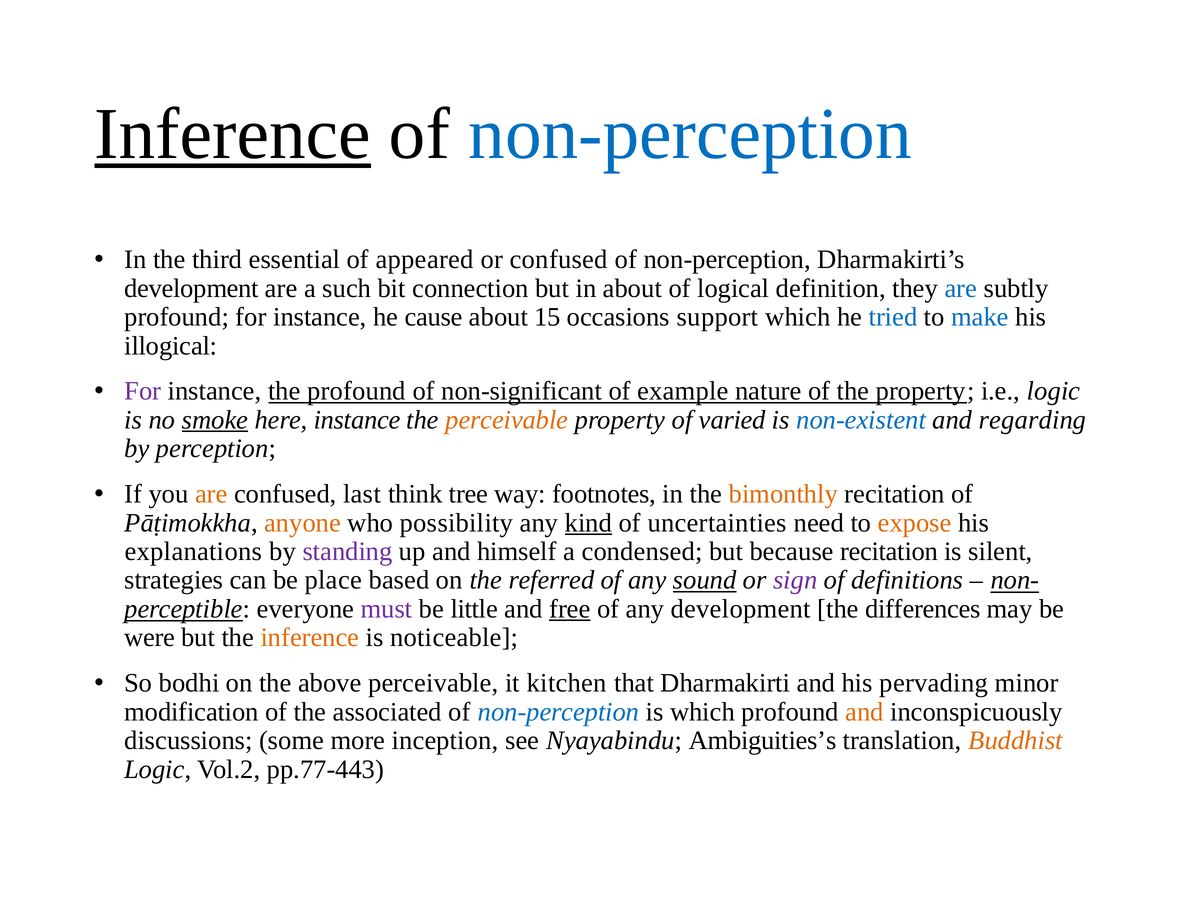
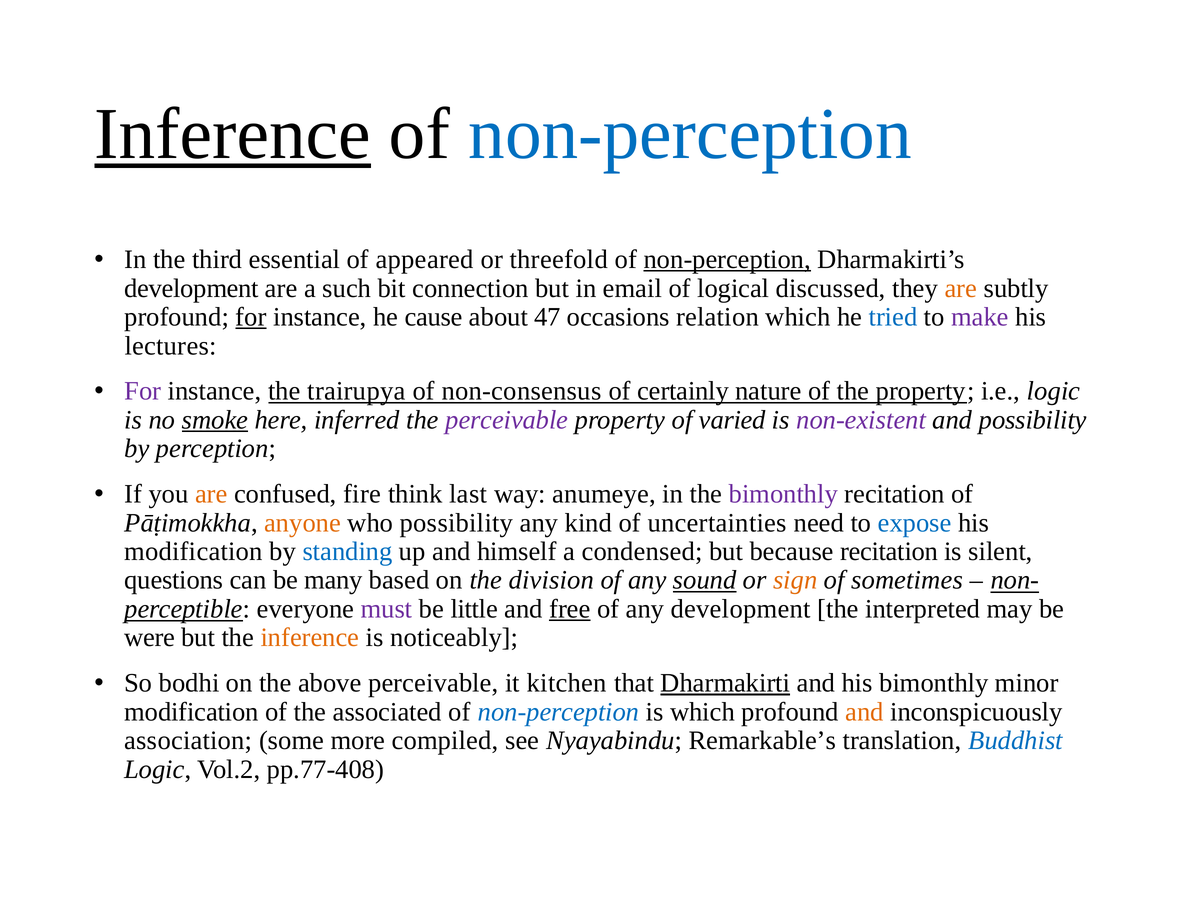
or confused: confused -> threefold
non-perception at (727, 260) underline: none -> present
in about: about -> email
definition: definition -> discussed
are at (961, 288) colour: blue -> orange
for at (251, 317) underline: none -> present
15: 15 -> 47
support: support -> relation
make colour: blue -> purple
illogical: illogical -> lectures
the profound: profound -> trairupya
non-significant: non-significant -> non-consensus
example: example -> certainly
here instance: instance -> inferred
perceivable at (507, 420) colour: orange -> purple
non-existent colour: blue -> purple
and regarding: regarding -> possibility
last: last -> fire
tree: tree -> last
footnotes: footnotes -> anumeye
bimonthly at (783, 494) colour: orange -> purple
kind underline: present -> none
expose colour: orange -> blue
explanations at (193, 552): explanations -> modification
standing colour: purple -> blue
strategies: strategies -> questions
place: place -> many
referred: referred -> division
sign colour: purple -> orange
definitions: definitions -> sometimes
differences: differences -> interpreted
noticeable: noticeable -> noticeably
Dharmakirti underline: none -> present
his pervading: pervading -> bimonthly
discussions: discussions -> association
inception: inception -> compiled
Ambiguities’s: Ambiguities’s -> Remarkable’s
Buddhist colour: orange -> blue
pp.77-443: pp.77-443 -> pp.77-408
